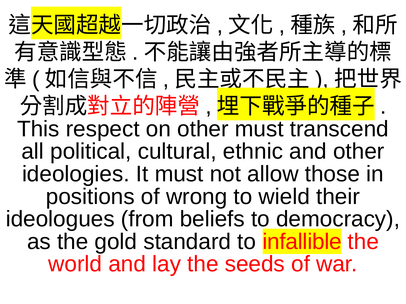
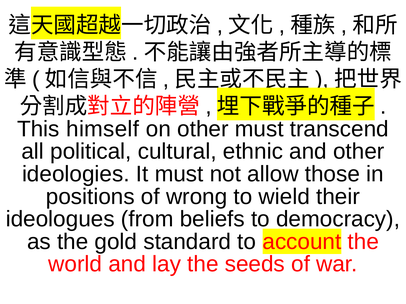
respect: respect -> himself
infallible: infallible -> account
